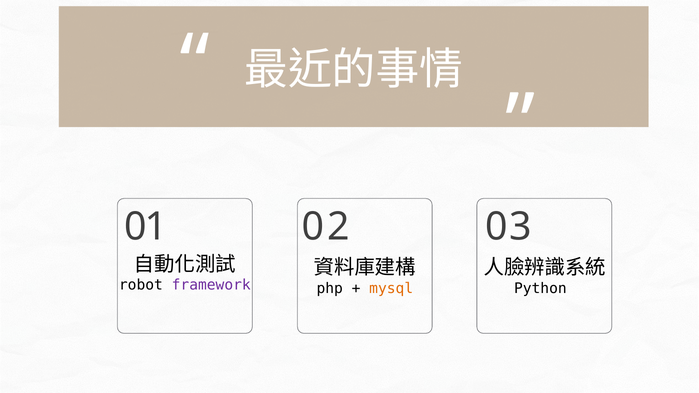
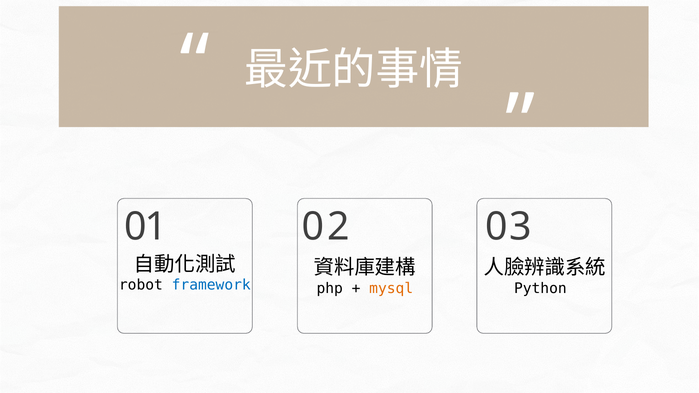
framework colour: purple -> blue
